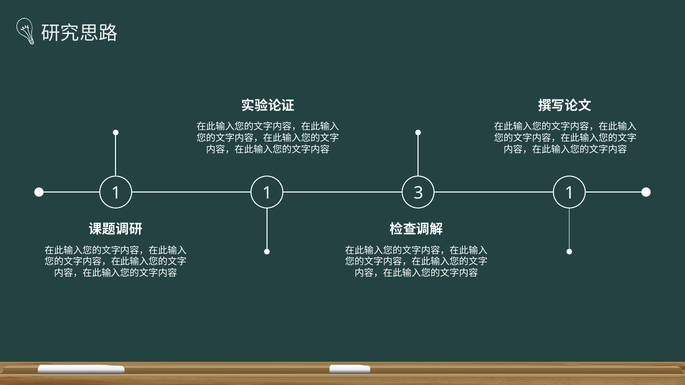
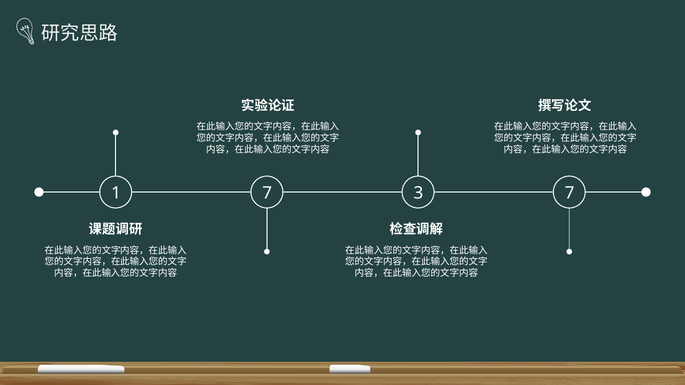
1 1: 1 -> 7
3 1: 1 -> 7
